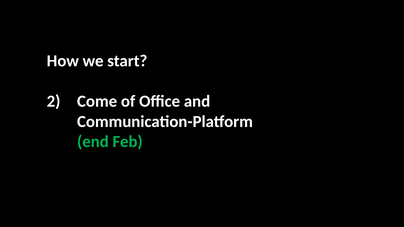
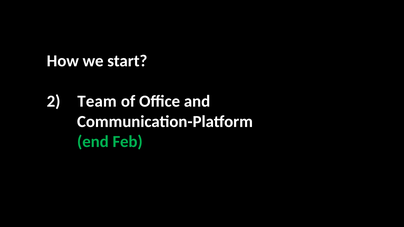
Come: Come -> Team
